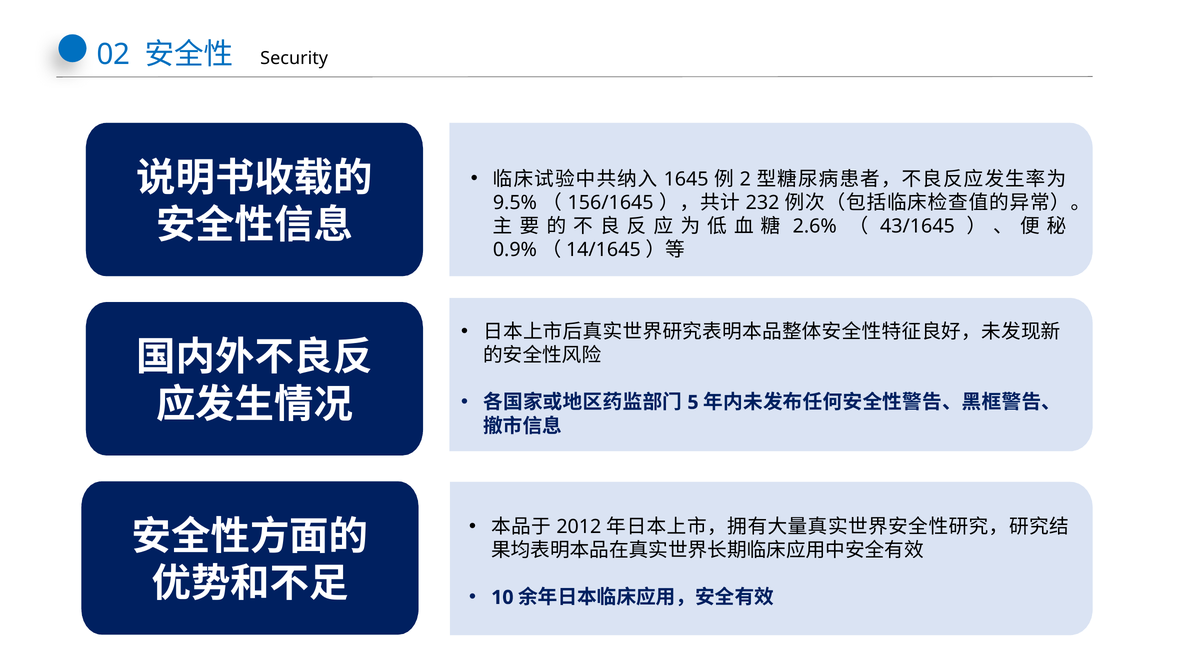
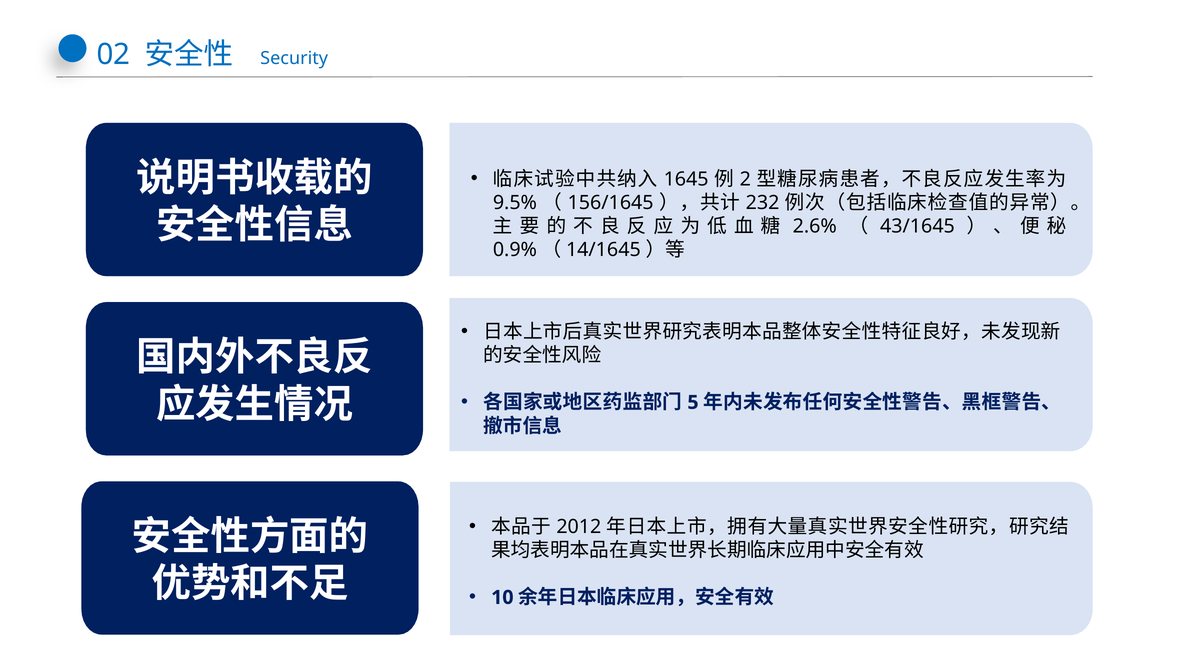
Security colour: black -> blue
